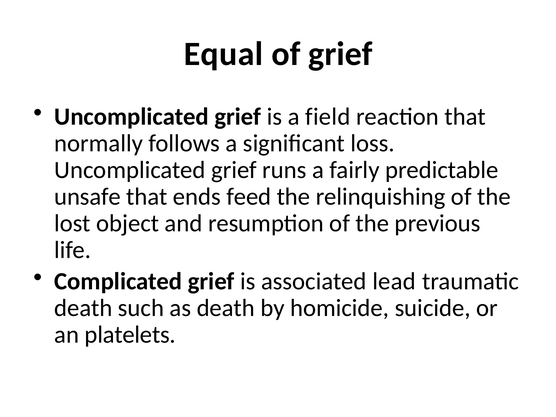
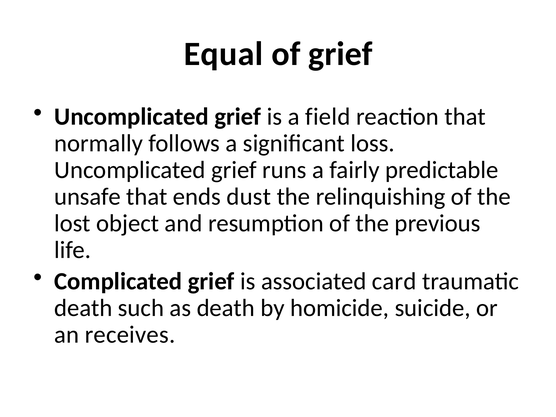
feed: feed -> dust
lead: lead -> card
platelets: platelets -> receives
